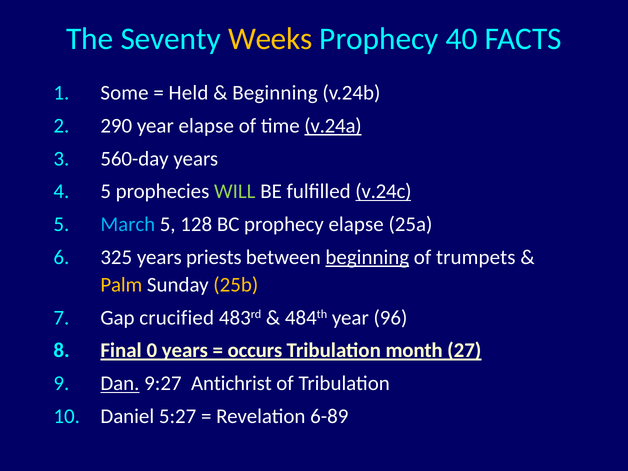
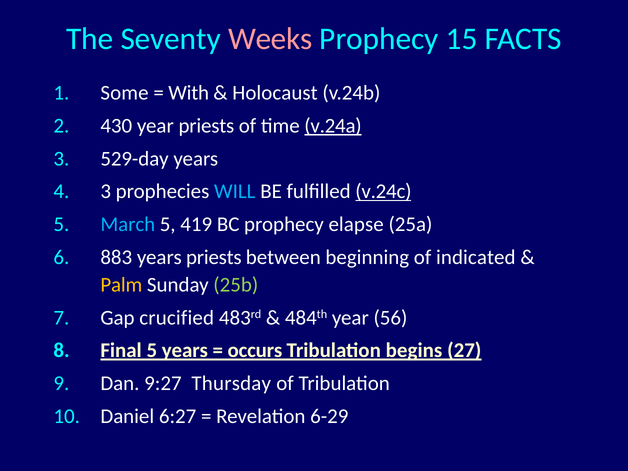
Weeks colour: yellow -> pink
40: 40 -> 15
Held: Held -> With
Beginning at (275, 93): Beginning -> Holocaust
290: 290 -> 430
year elapse: elapse -> priests
560-day: 560-day -> 529-day
5 at (106, 192): 5 -> 3
WILL colour: light green -> light blue
128: 128 -> 419
325: 325 -> 883
beginning at (367, 257) underline: present -> none
trumpets: trumpets -> indicated
25b colour: yellow -> light green
96: 96 -> 56
Final 0: 0 -> 5
month: month -> begins
Dan underline: present -> none
Antichrist: Antichrist -> Thursday
5:27: 5:27 -> 6:27
6-89: 6-89 -> 6-29
